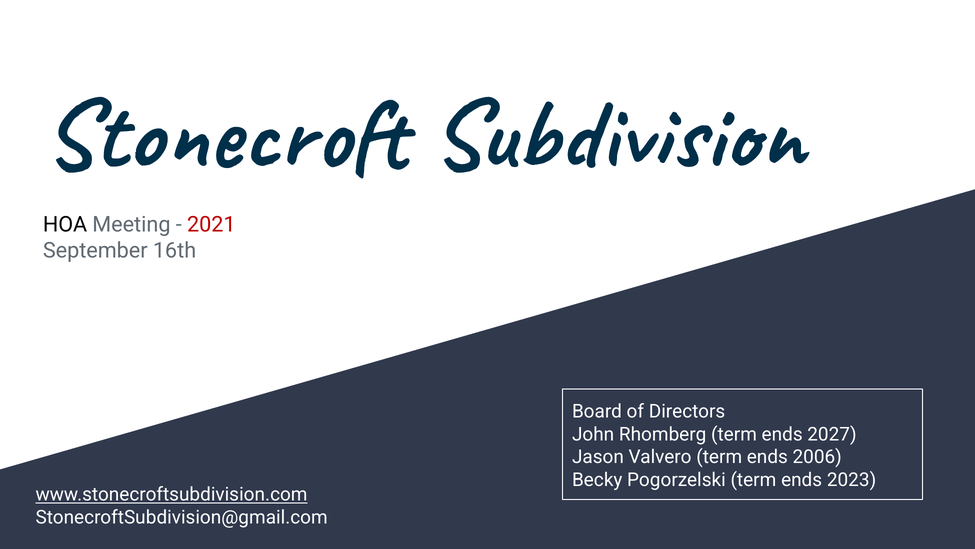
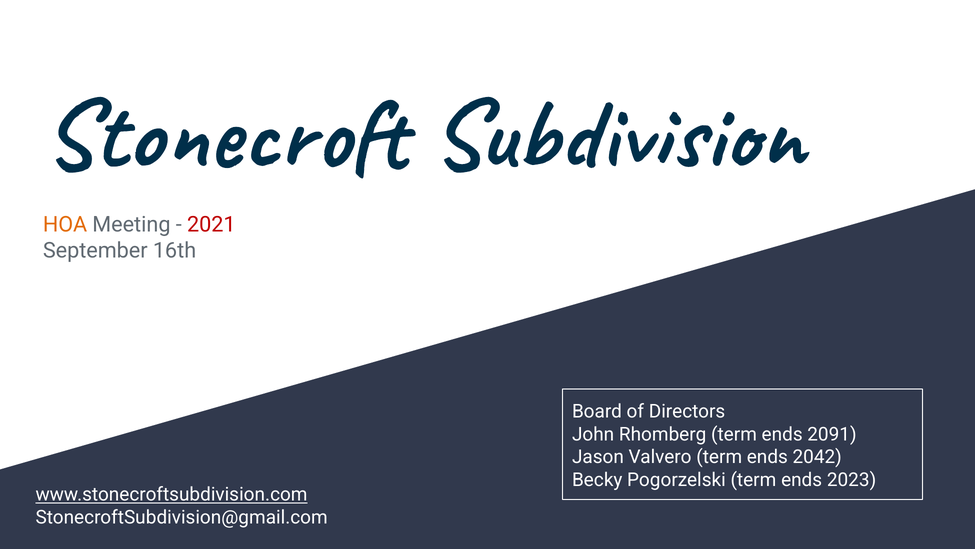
HOA colour: black -> orange
2027: 2027 -> 2091
2006: 2006 -> 2042
